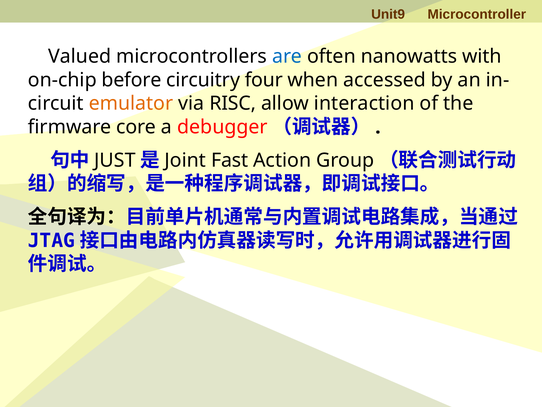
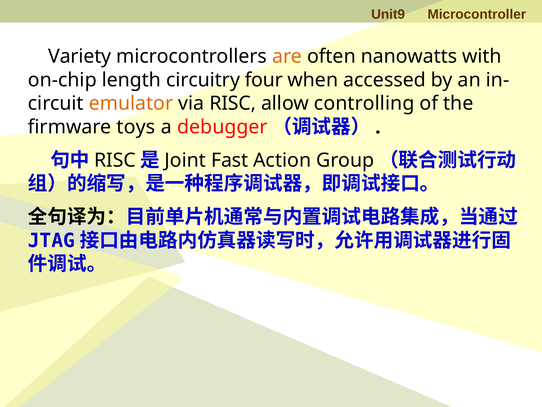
Valued: Valued -> Variety
are colour: blue -> orange
before: before -> length
interaction: interaction -> controlling
core: core -> toys
JUST at (115, 160): JUST -> RISC
